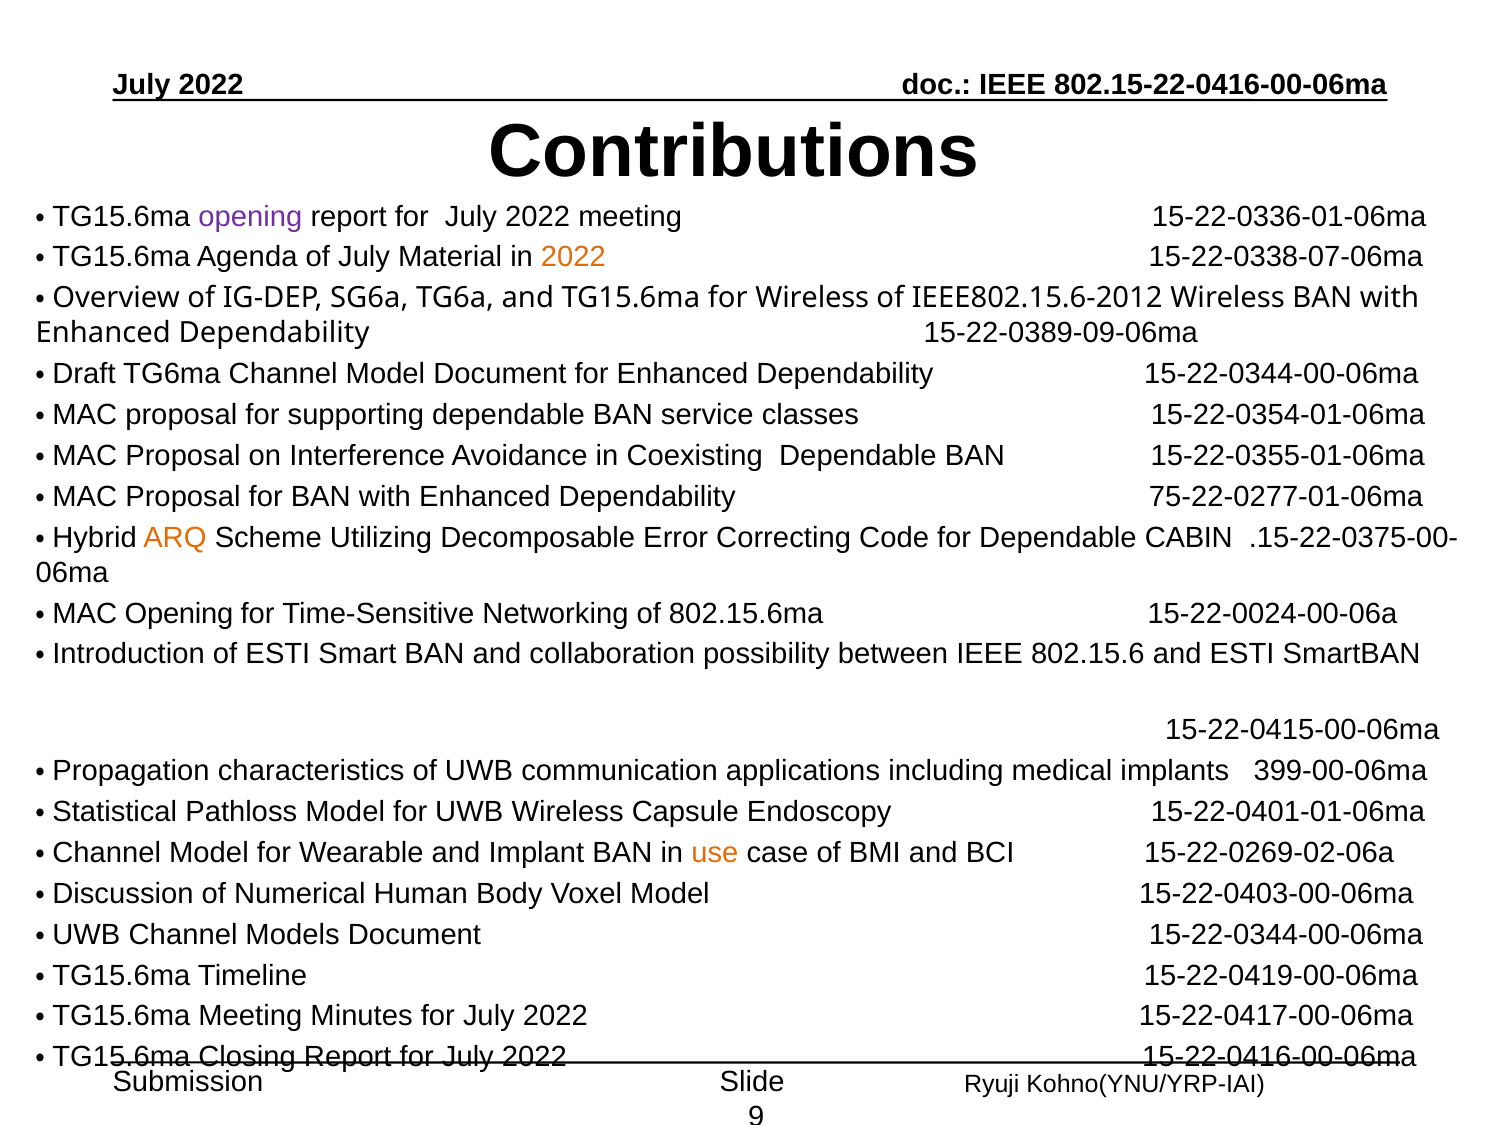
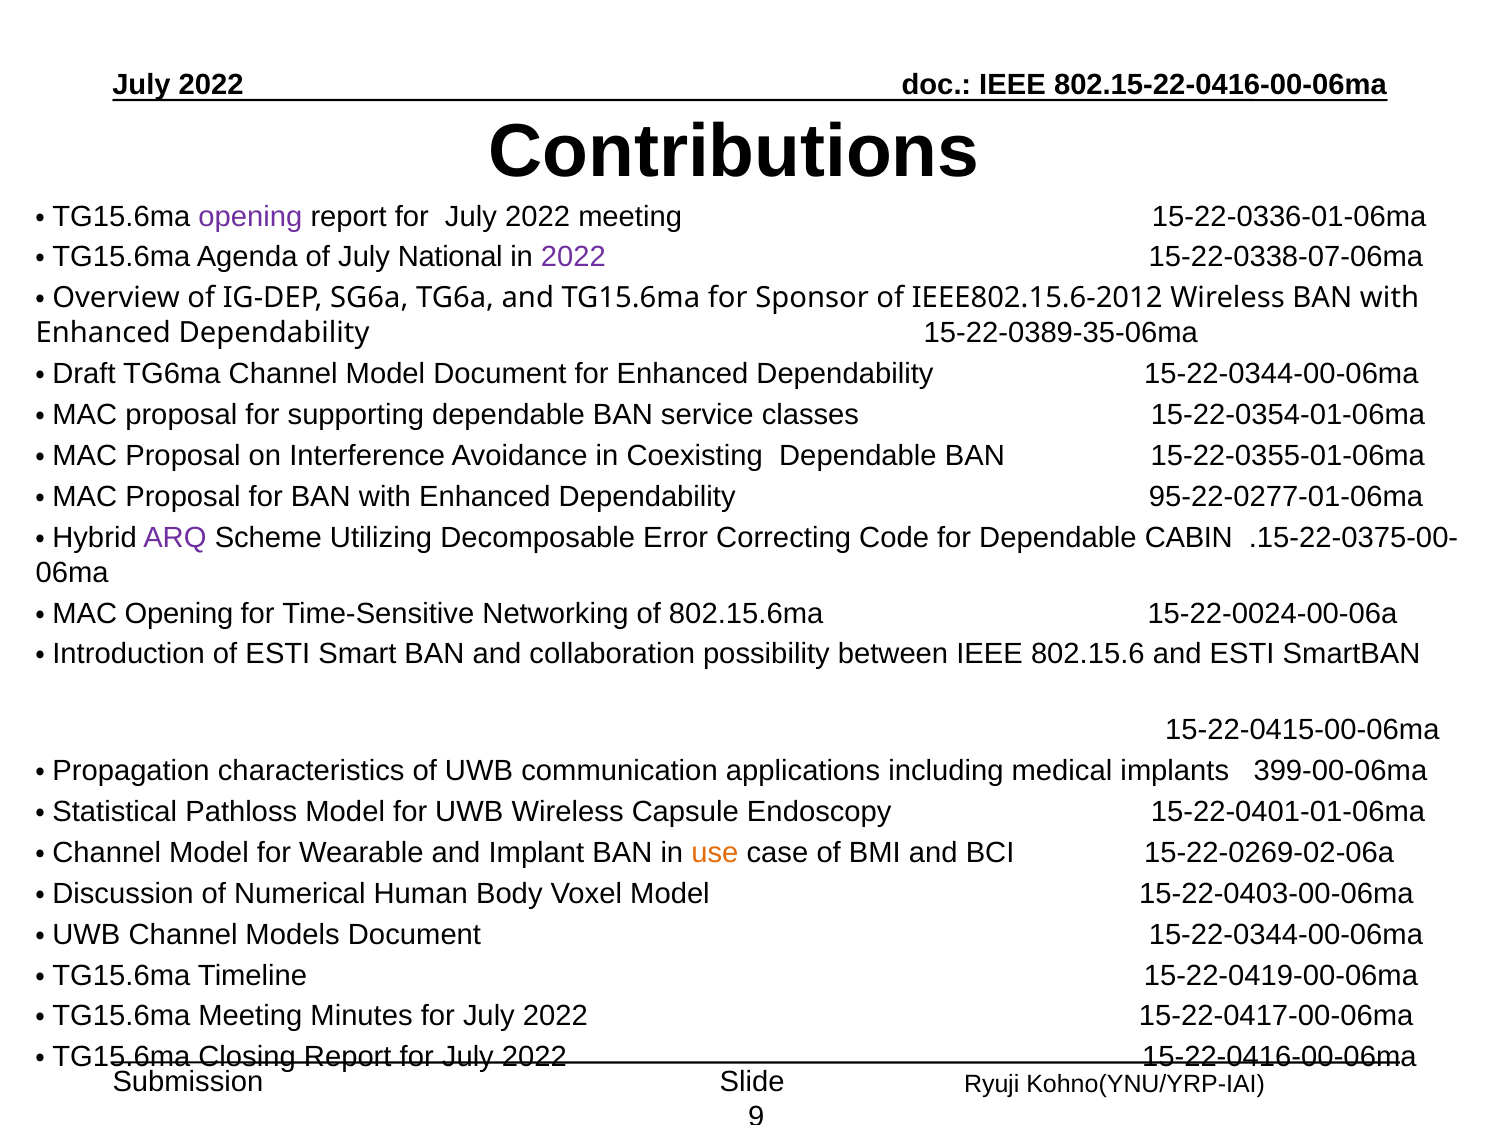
Material: Material -> National
2022 at (573, 257) colour: orange -> purple
for Wireless: Wireless -> Sponsor
15-22-0389-09-06ma: 15-22-0389-09-06ma -> 15-22-0389-35-06ma
75-22-0277-01-06ma: 75-22-0277-01-06ma -> 95-22-0277-01-06ma
ARQ colour: orange -> purple
